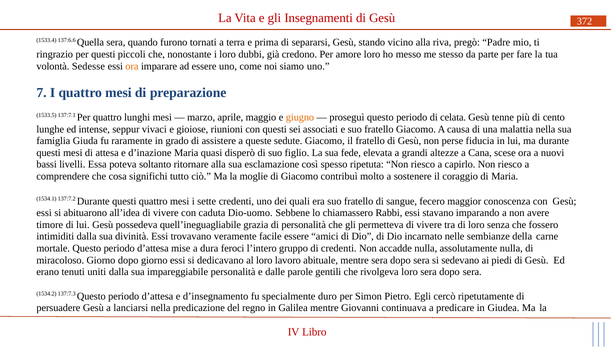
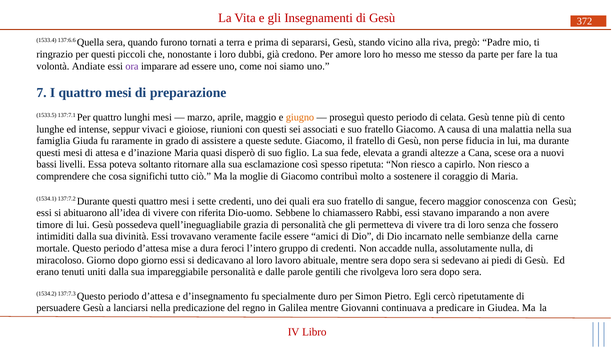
Sedesse: Sedesse -> Andiate
ora at (132, 66) colour: orange -> purple
caduta: caduta -> riferita
